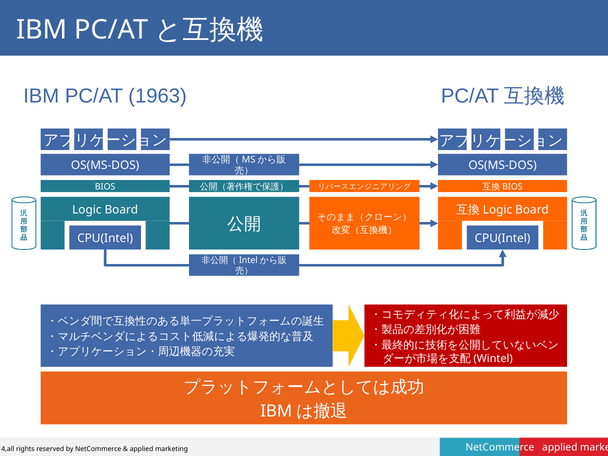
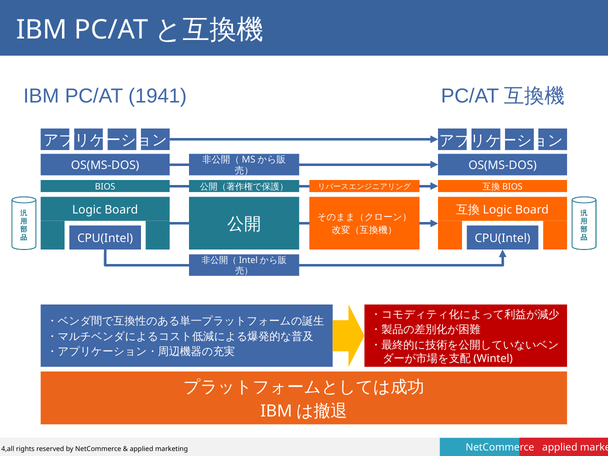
1963: 1963 -> 1941
